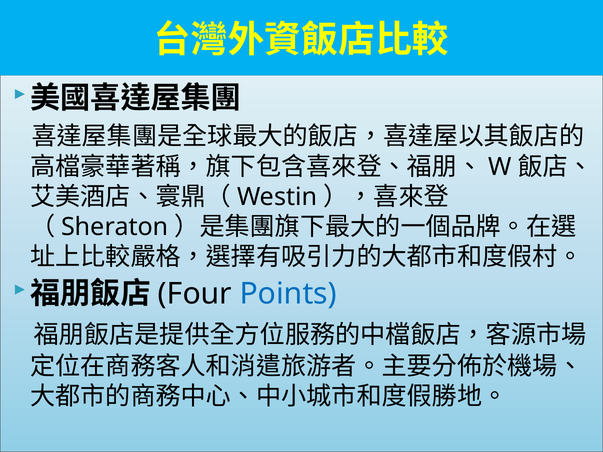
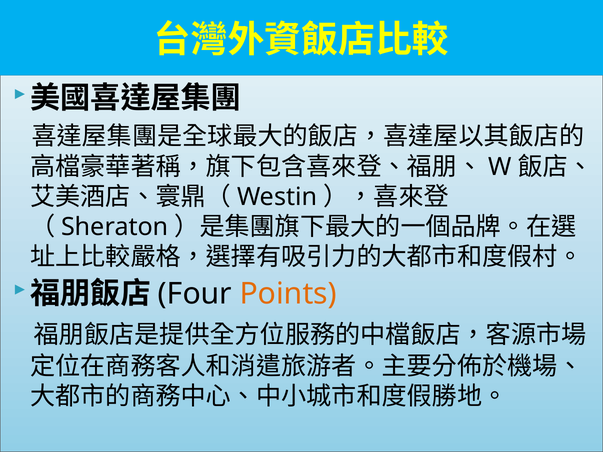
Points colour: blue -> orange
